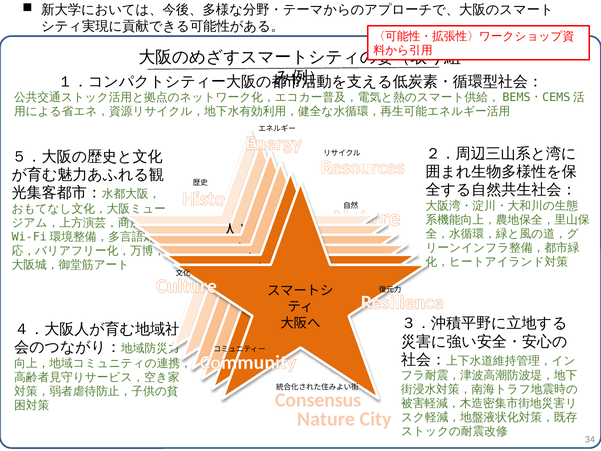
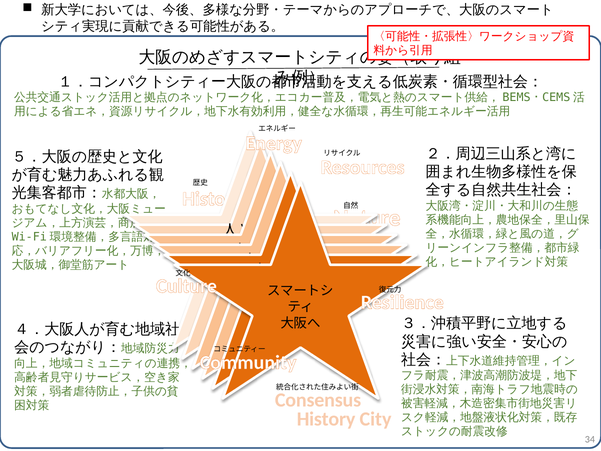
Nature at (326, 419): Nature -> History
